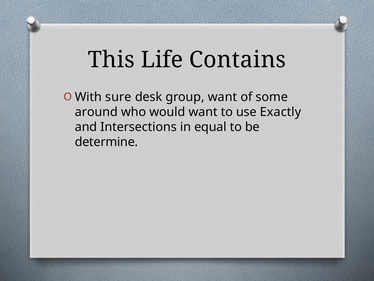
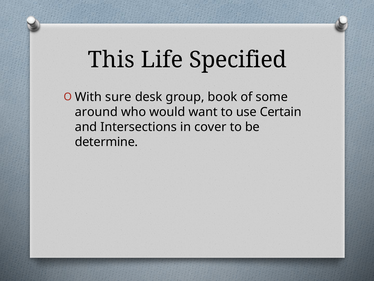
Contains: Contains -> Specified
group want: want -> book
Exactly: Exactly -> Certain
equal: equal -> cover
